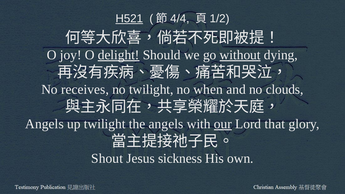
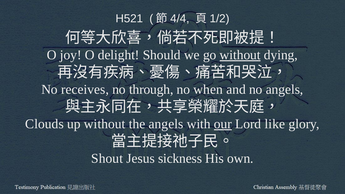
H521 underline: present -> none
delight underline: present -> none
no twilight: twilight -> through
no clouds: clouds -> angels
Angels at (44, 124): Angels -> Clouds
up twilight: twilight -> without
that: that -> like
